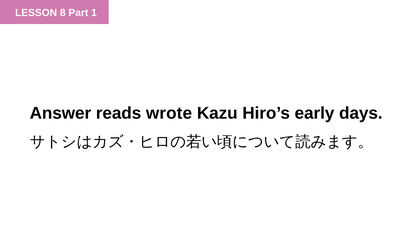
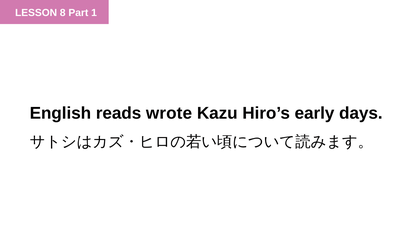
Answer: Answer -> English
